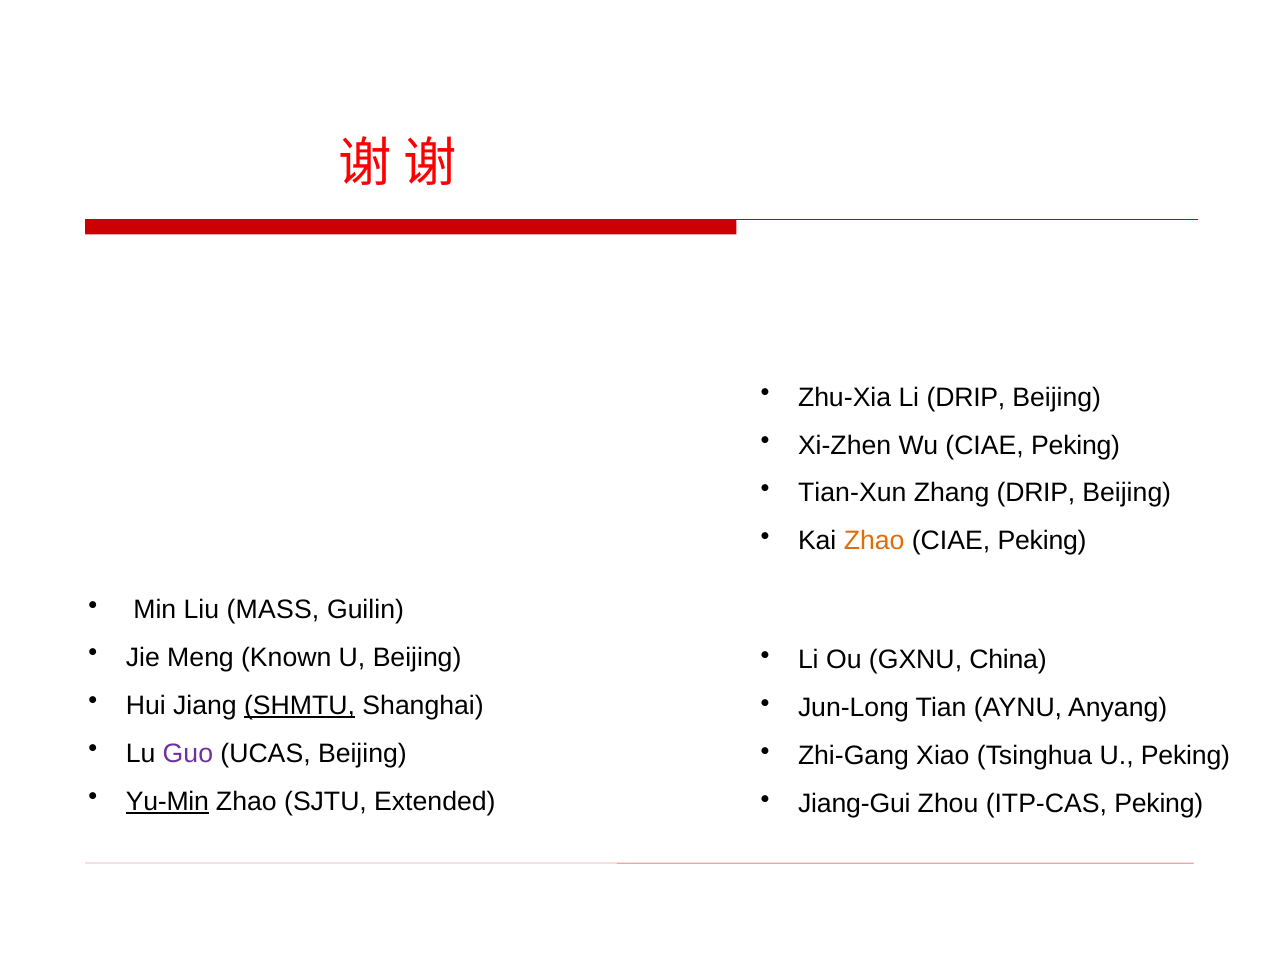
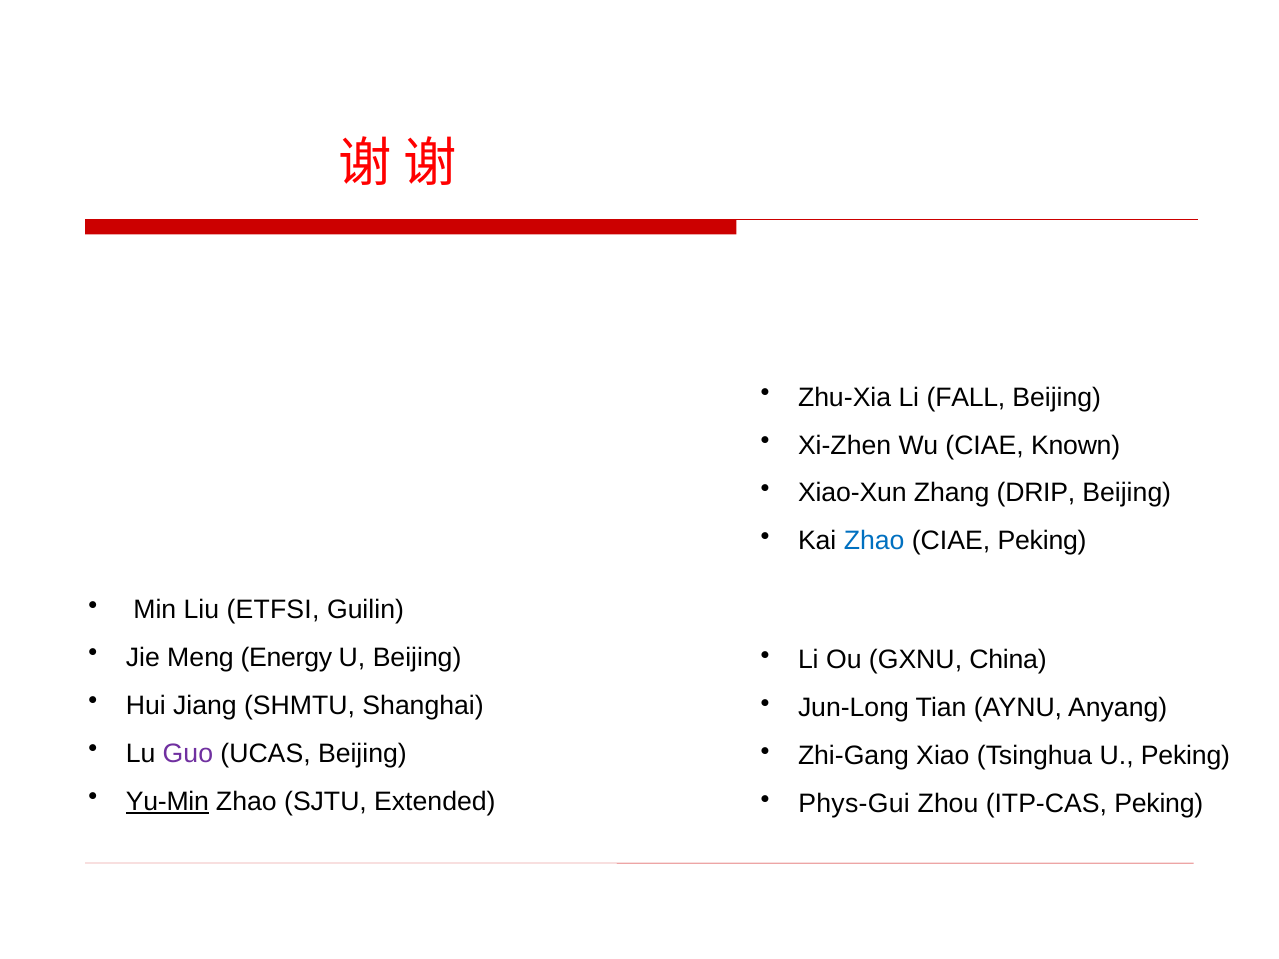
Li DRIP: DRIP -> FALL
Wu CIAE Peking: Peking -> Known
Tian-Xun: Tian-Xun -> Xiao-Xun
Zhao at (874, 541) colour: orange -> blue
MASS: MASS -> ETFSI
Known: Known -> Energy
SHMTU underline: present -> none
Jiang-Gui: Jiang-Gui -> Phys-Gui
